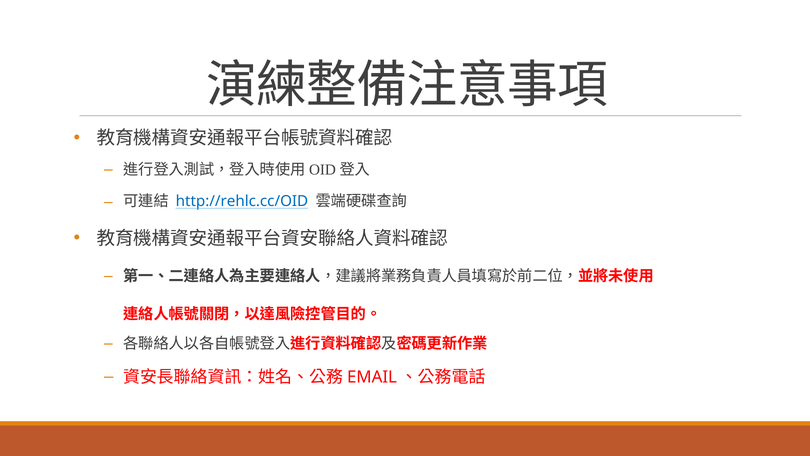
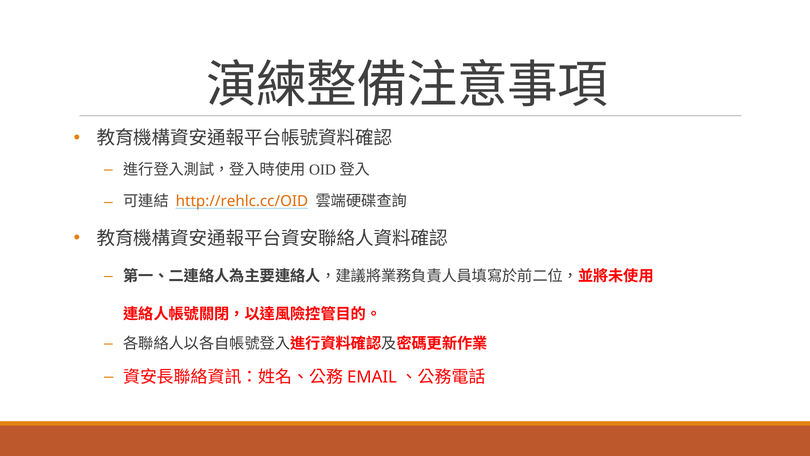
http://rehlc.cc/OID colour: blue -> orange
